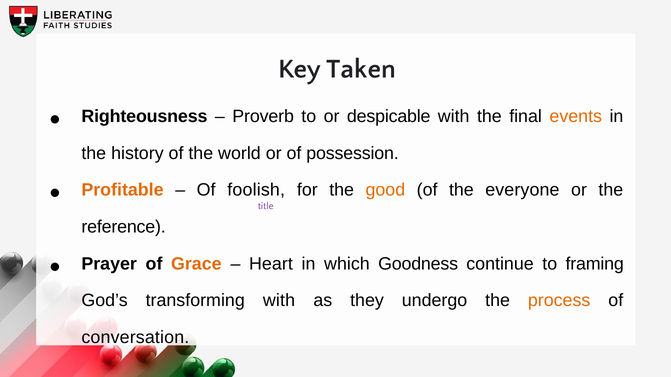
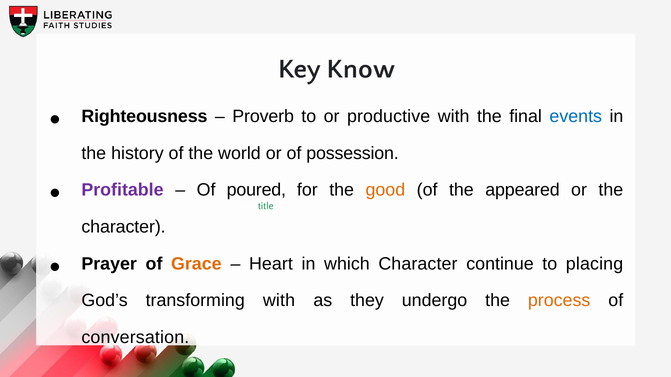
Taken: Taken -> Know
despicable: despicable -> productive
events colour: orange -> blue
Profitable colour: orange -> purple
foolish: foolish -> poured
everyone: everyone -> appeared
title colour: purple -> green
reference at (124, 227): reference -> character
which Goodness: Goodness -> Character
framing: framing -> placing
